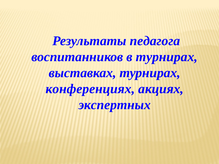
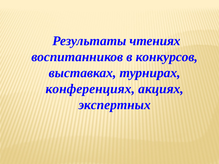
педагога: педагога -> чтениях
в турнирах: турнирах -> конкурсов
